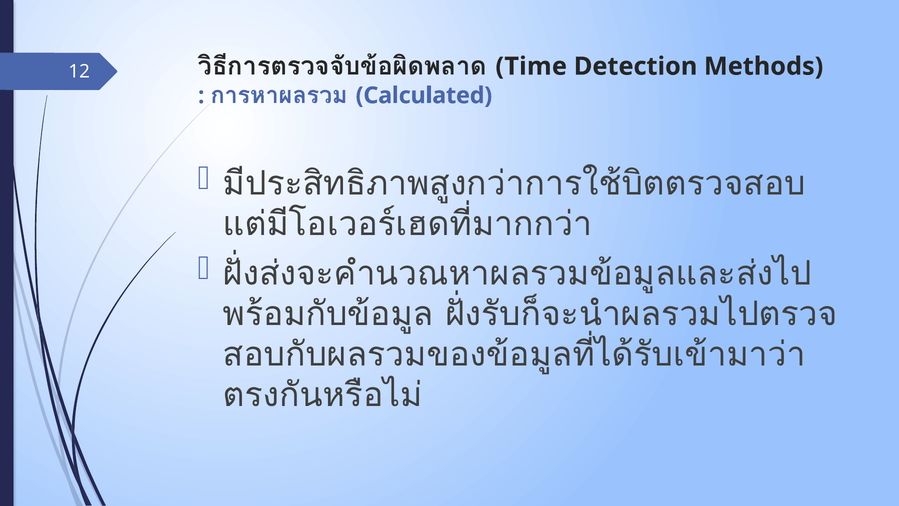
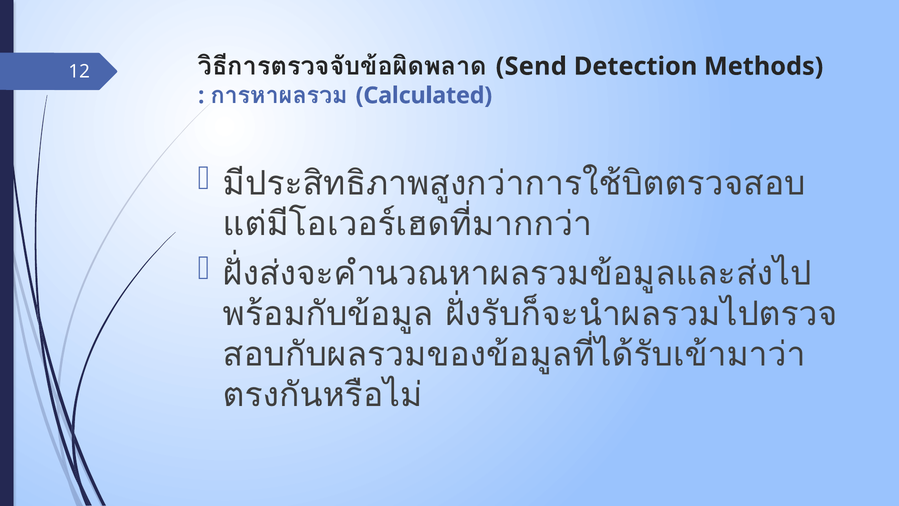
Time: Time -> Send
